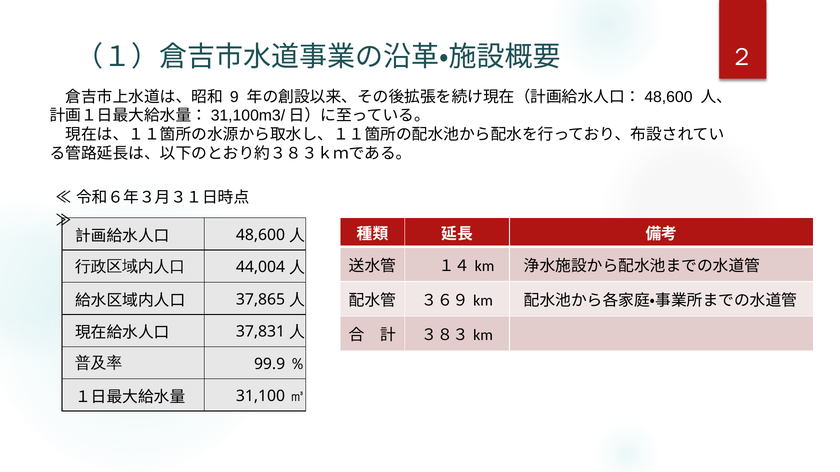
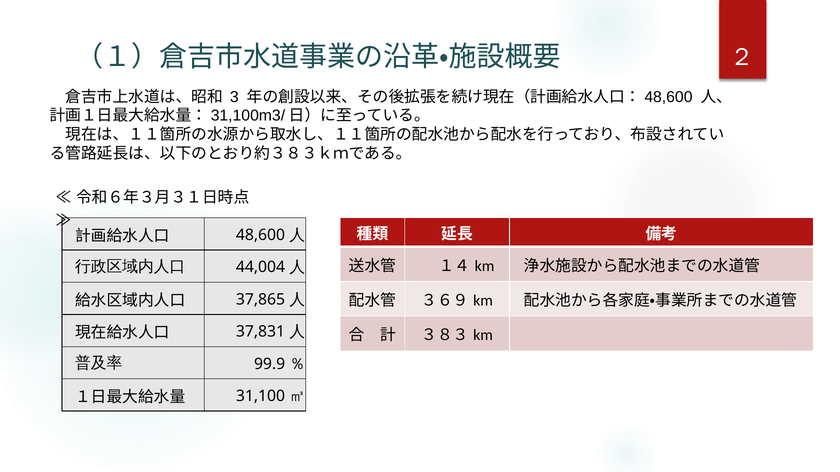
9: 9 -> 3
